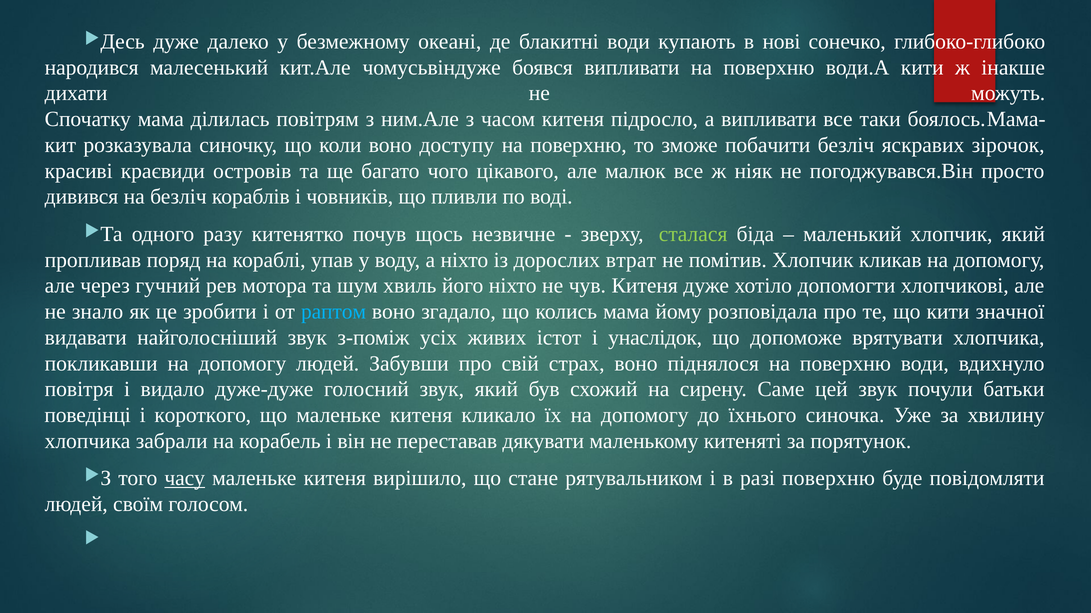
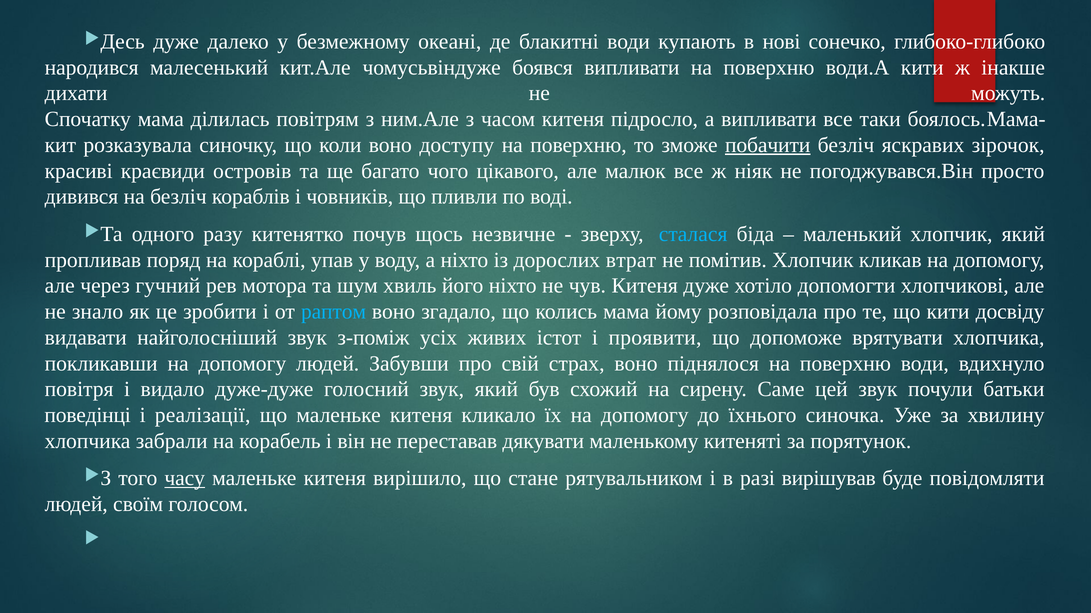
побачити underline: none -> present
сталася colour: light green -> light blue
значної: значної -> досвіду
унаслідок: унаслідок -> проявити
короткого: короткого -> реалізації
разі поверхню: поверхню -> вирішував
